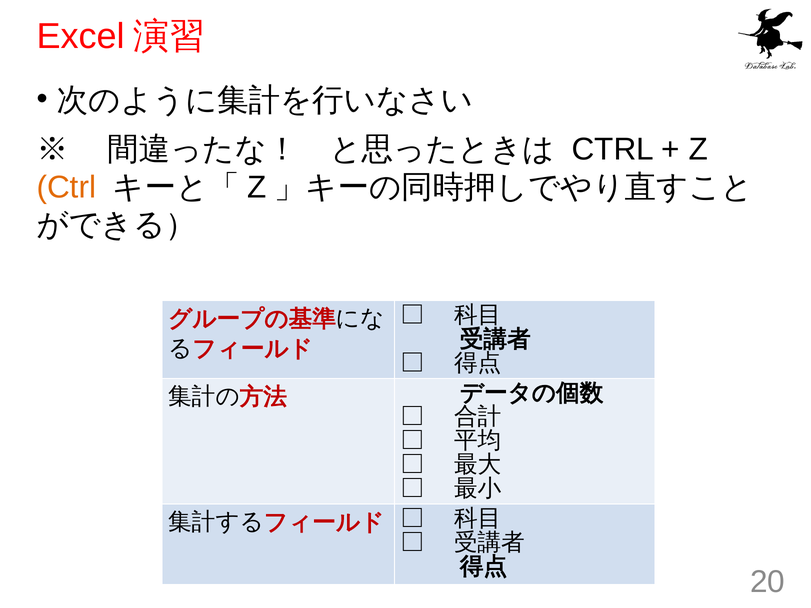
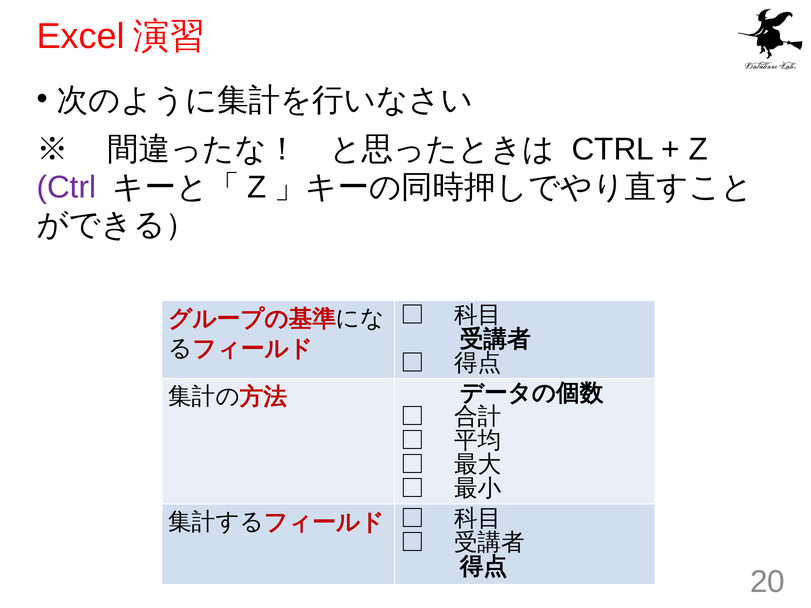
Ctrl at (66, 187) colour: orange -> purple
